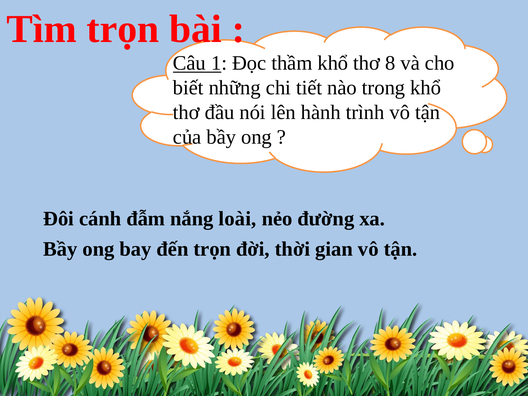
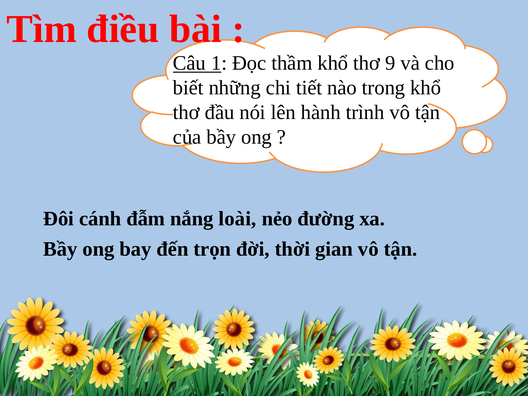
Tìm trọn: trọn -> điều
8: 8 -> 9
